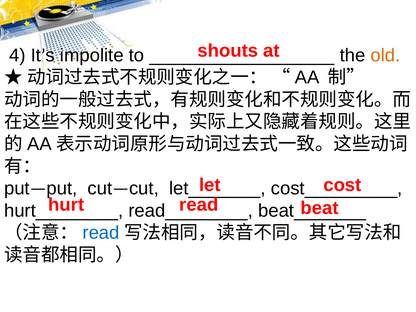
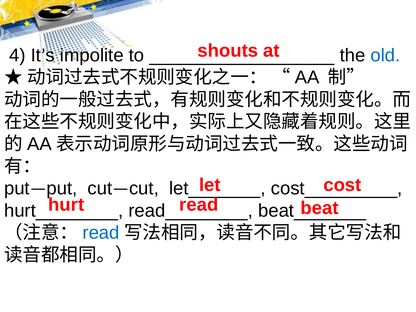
old colour: orange -> blue
